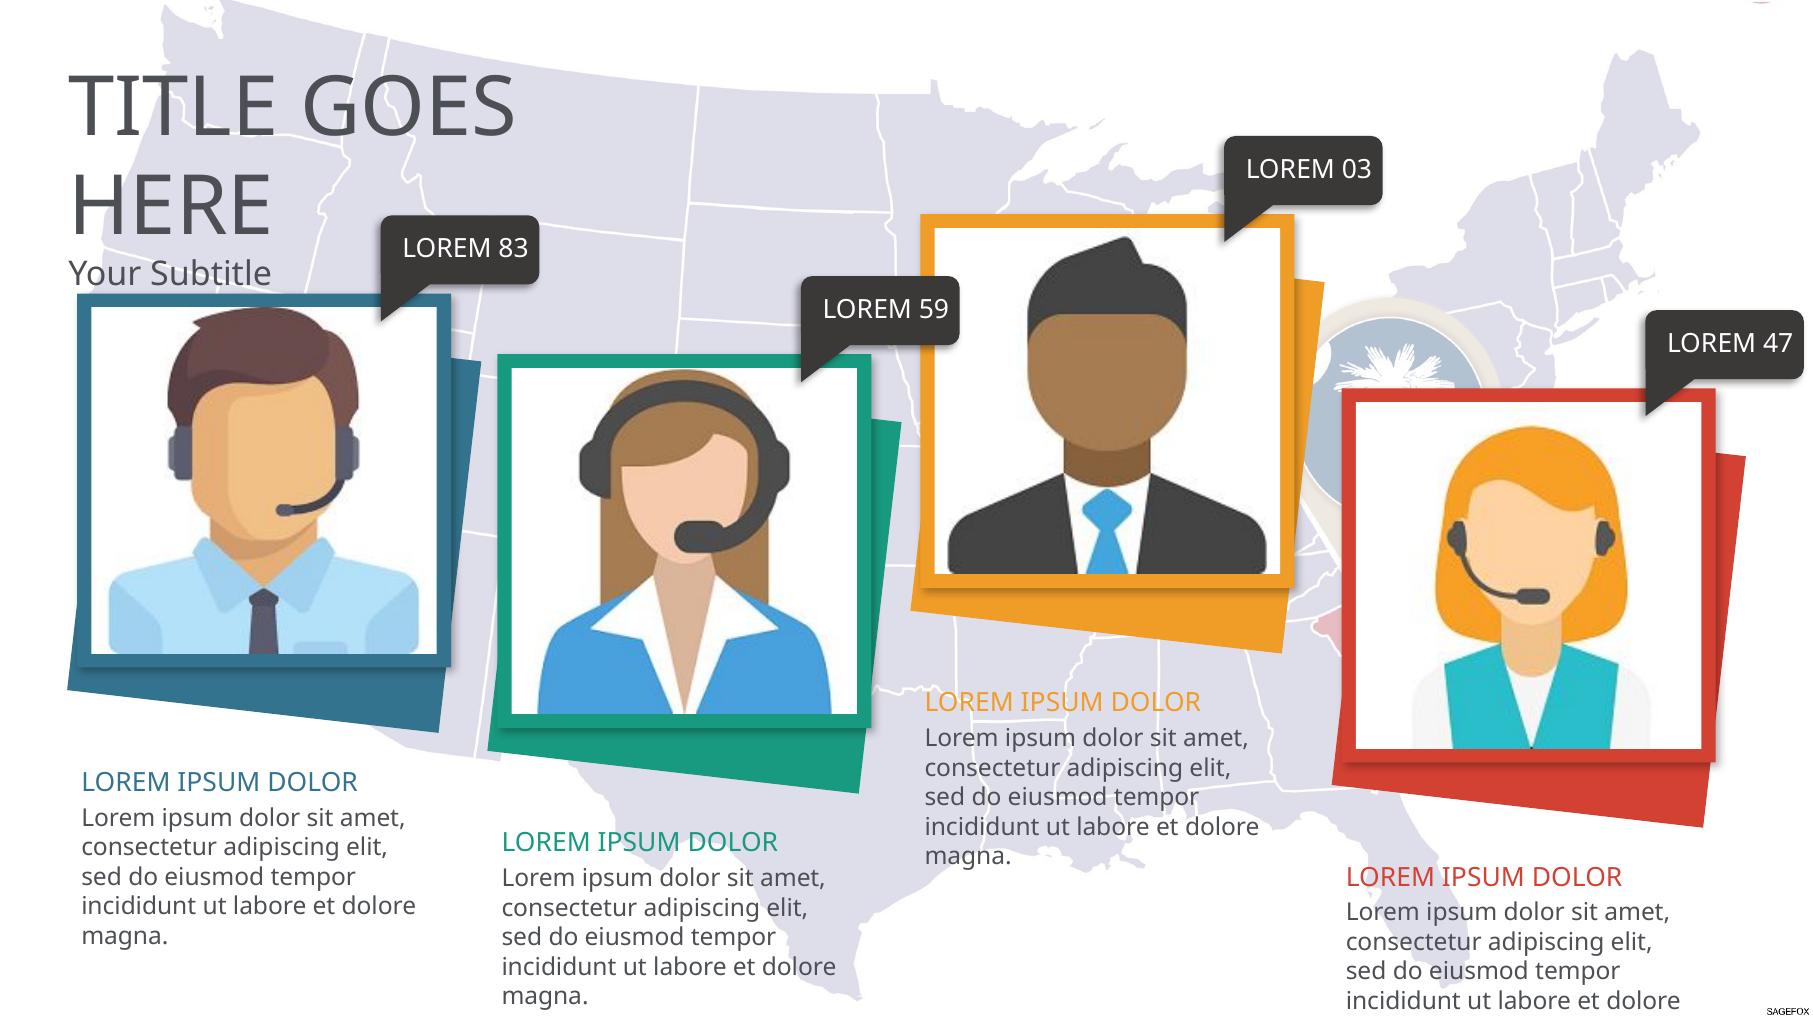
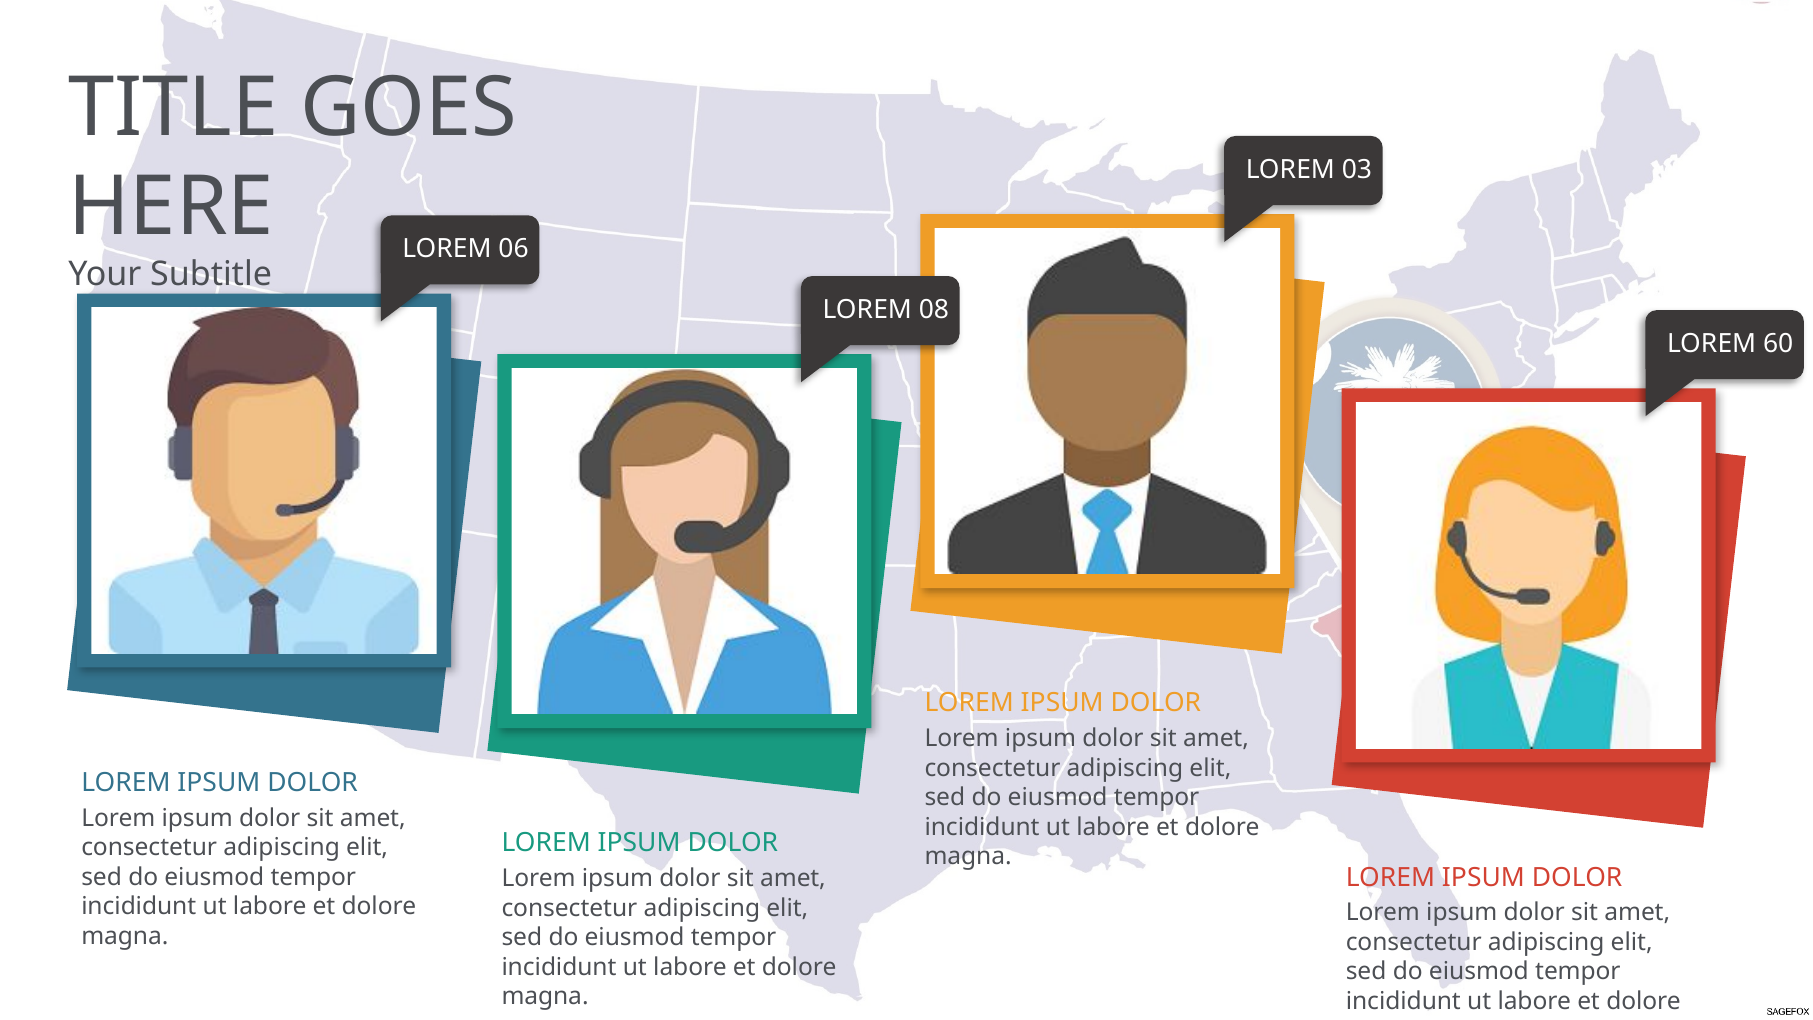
83: 83 -> 06
59: 59 -> 08
47: 47 -> 60
